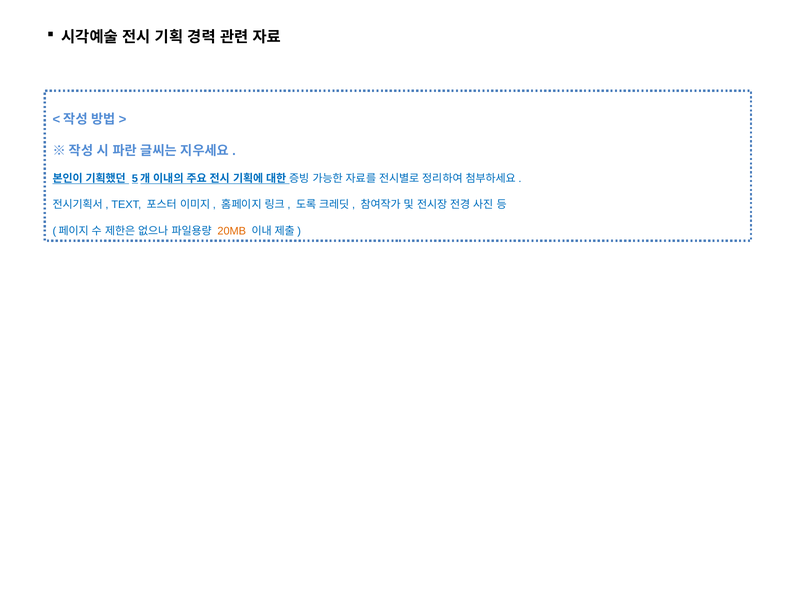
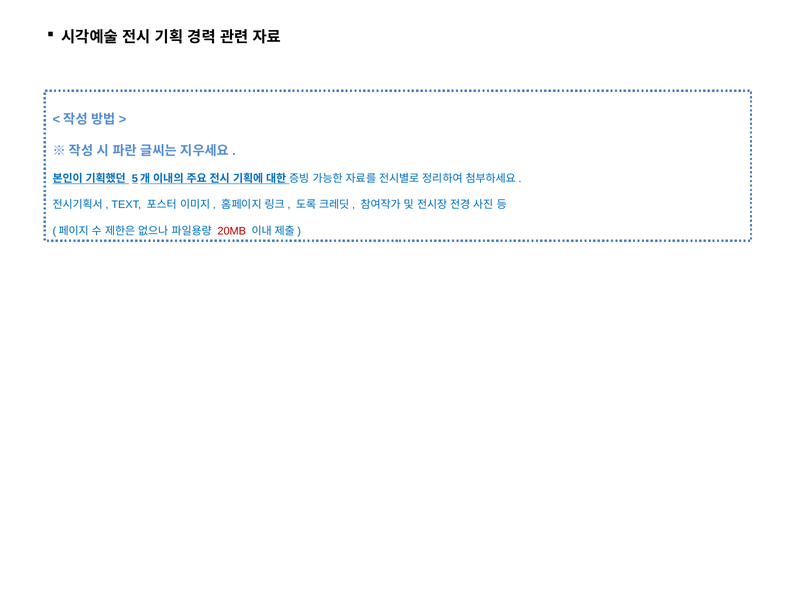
20MB colour: orange -> red
